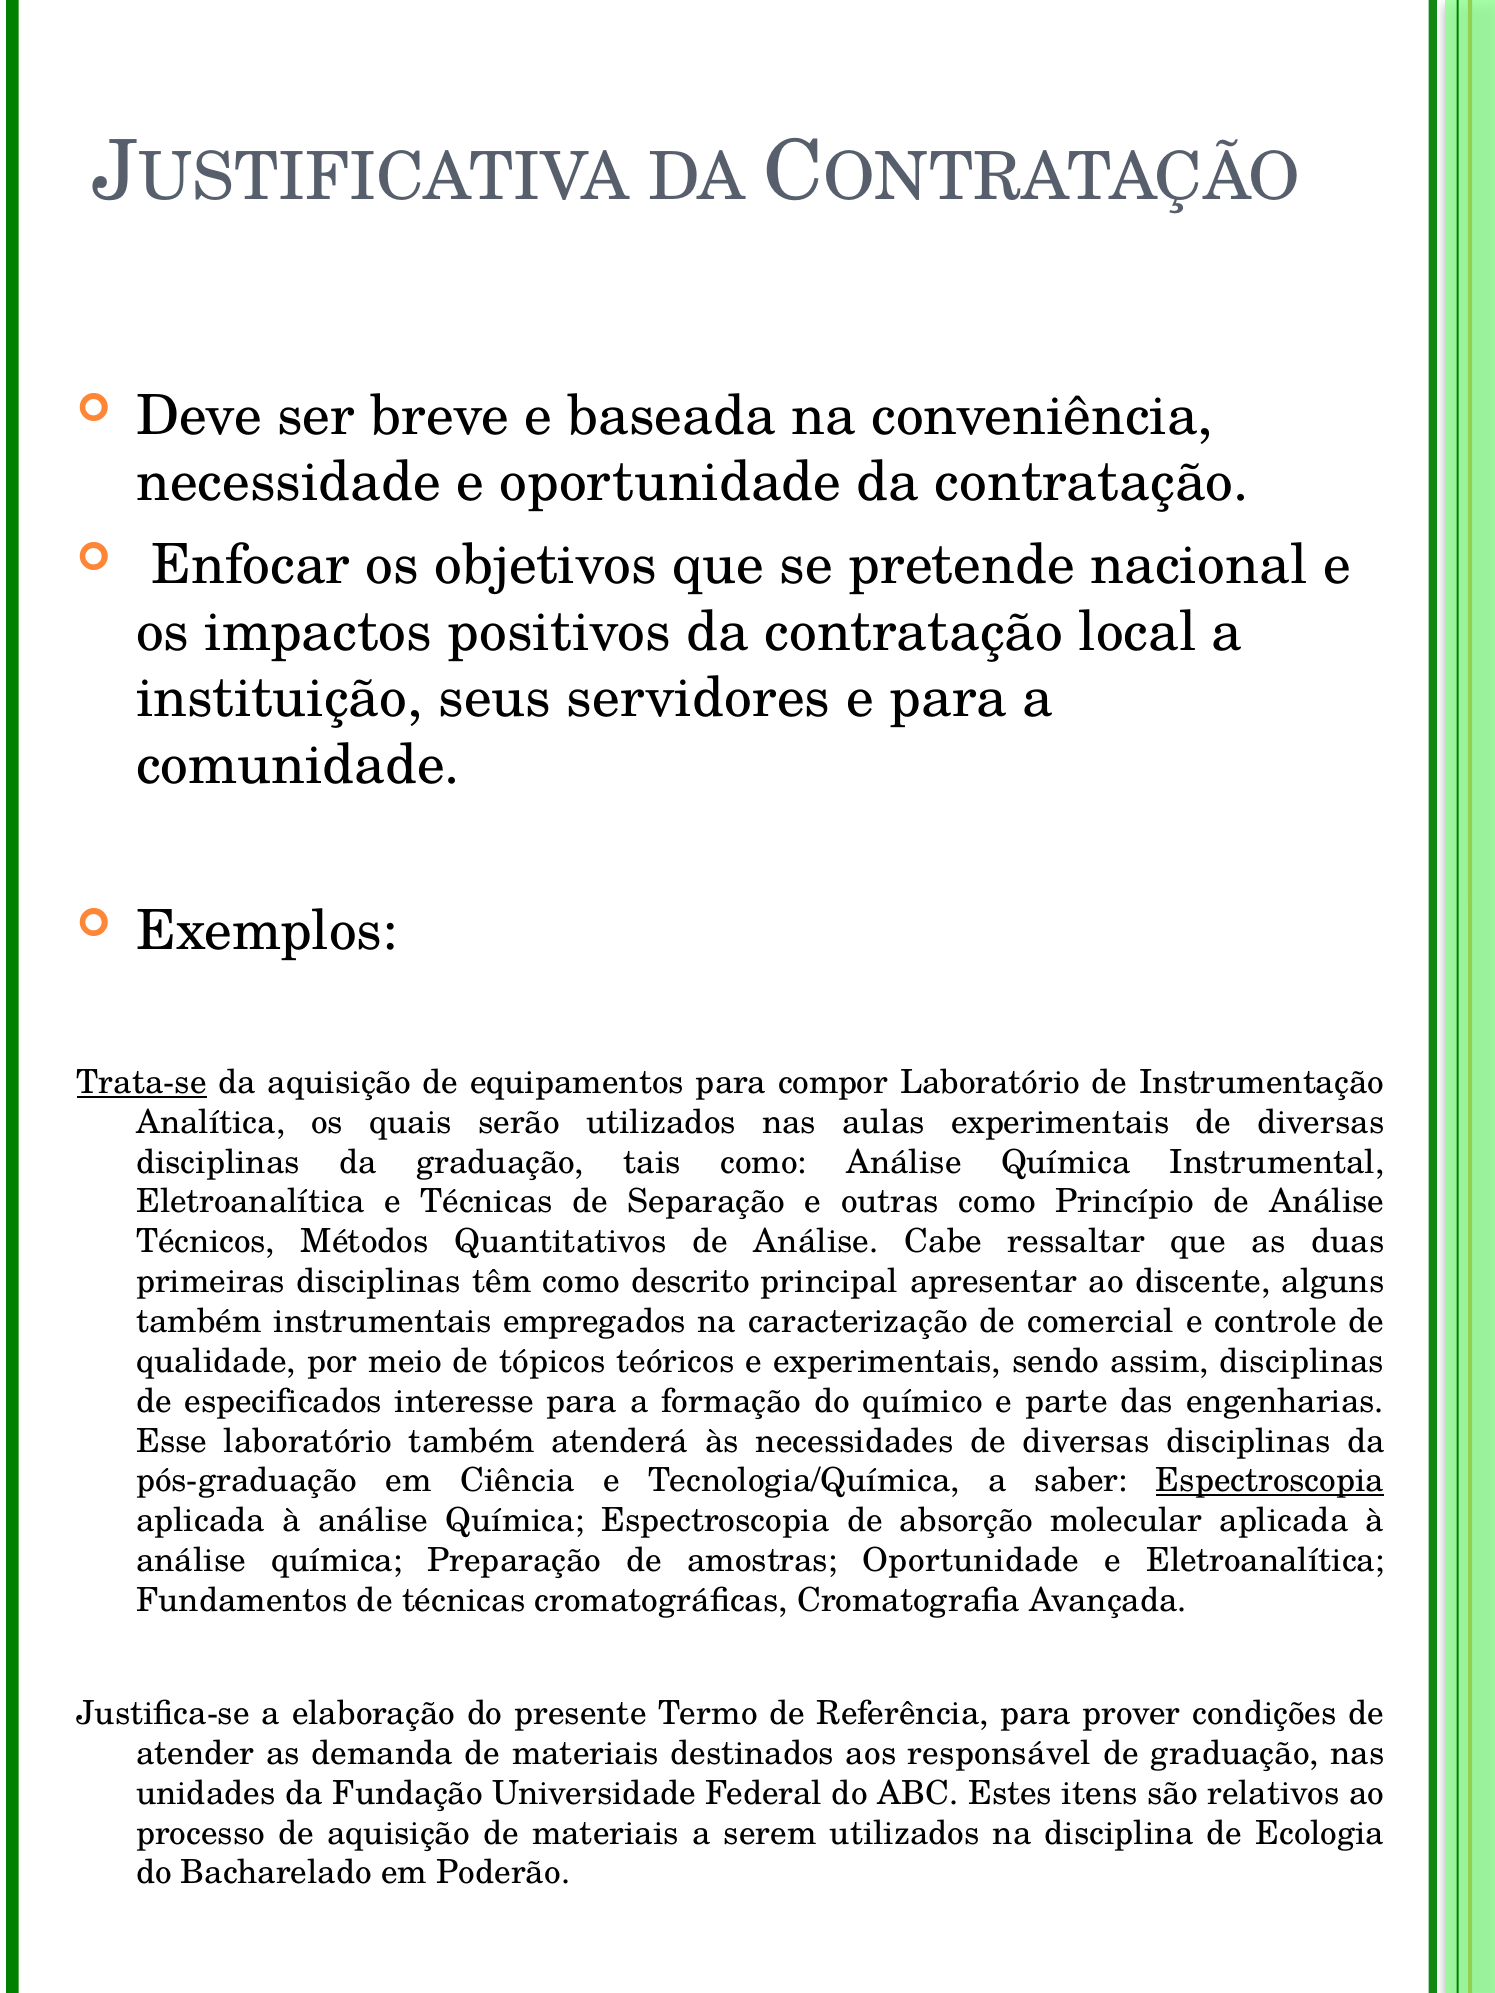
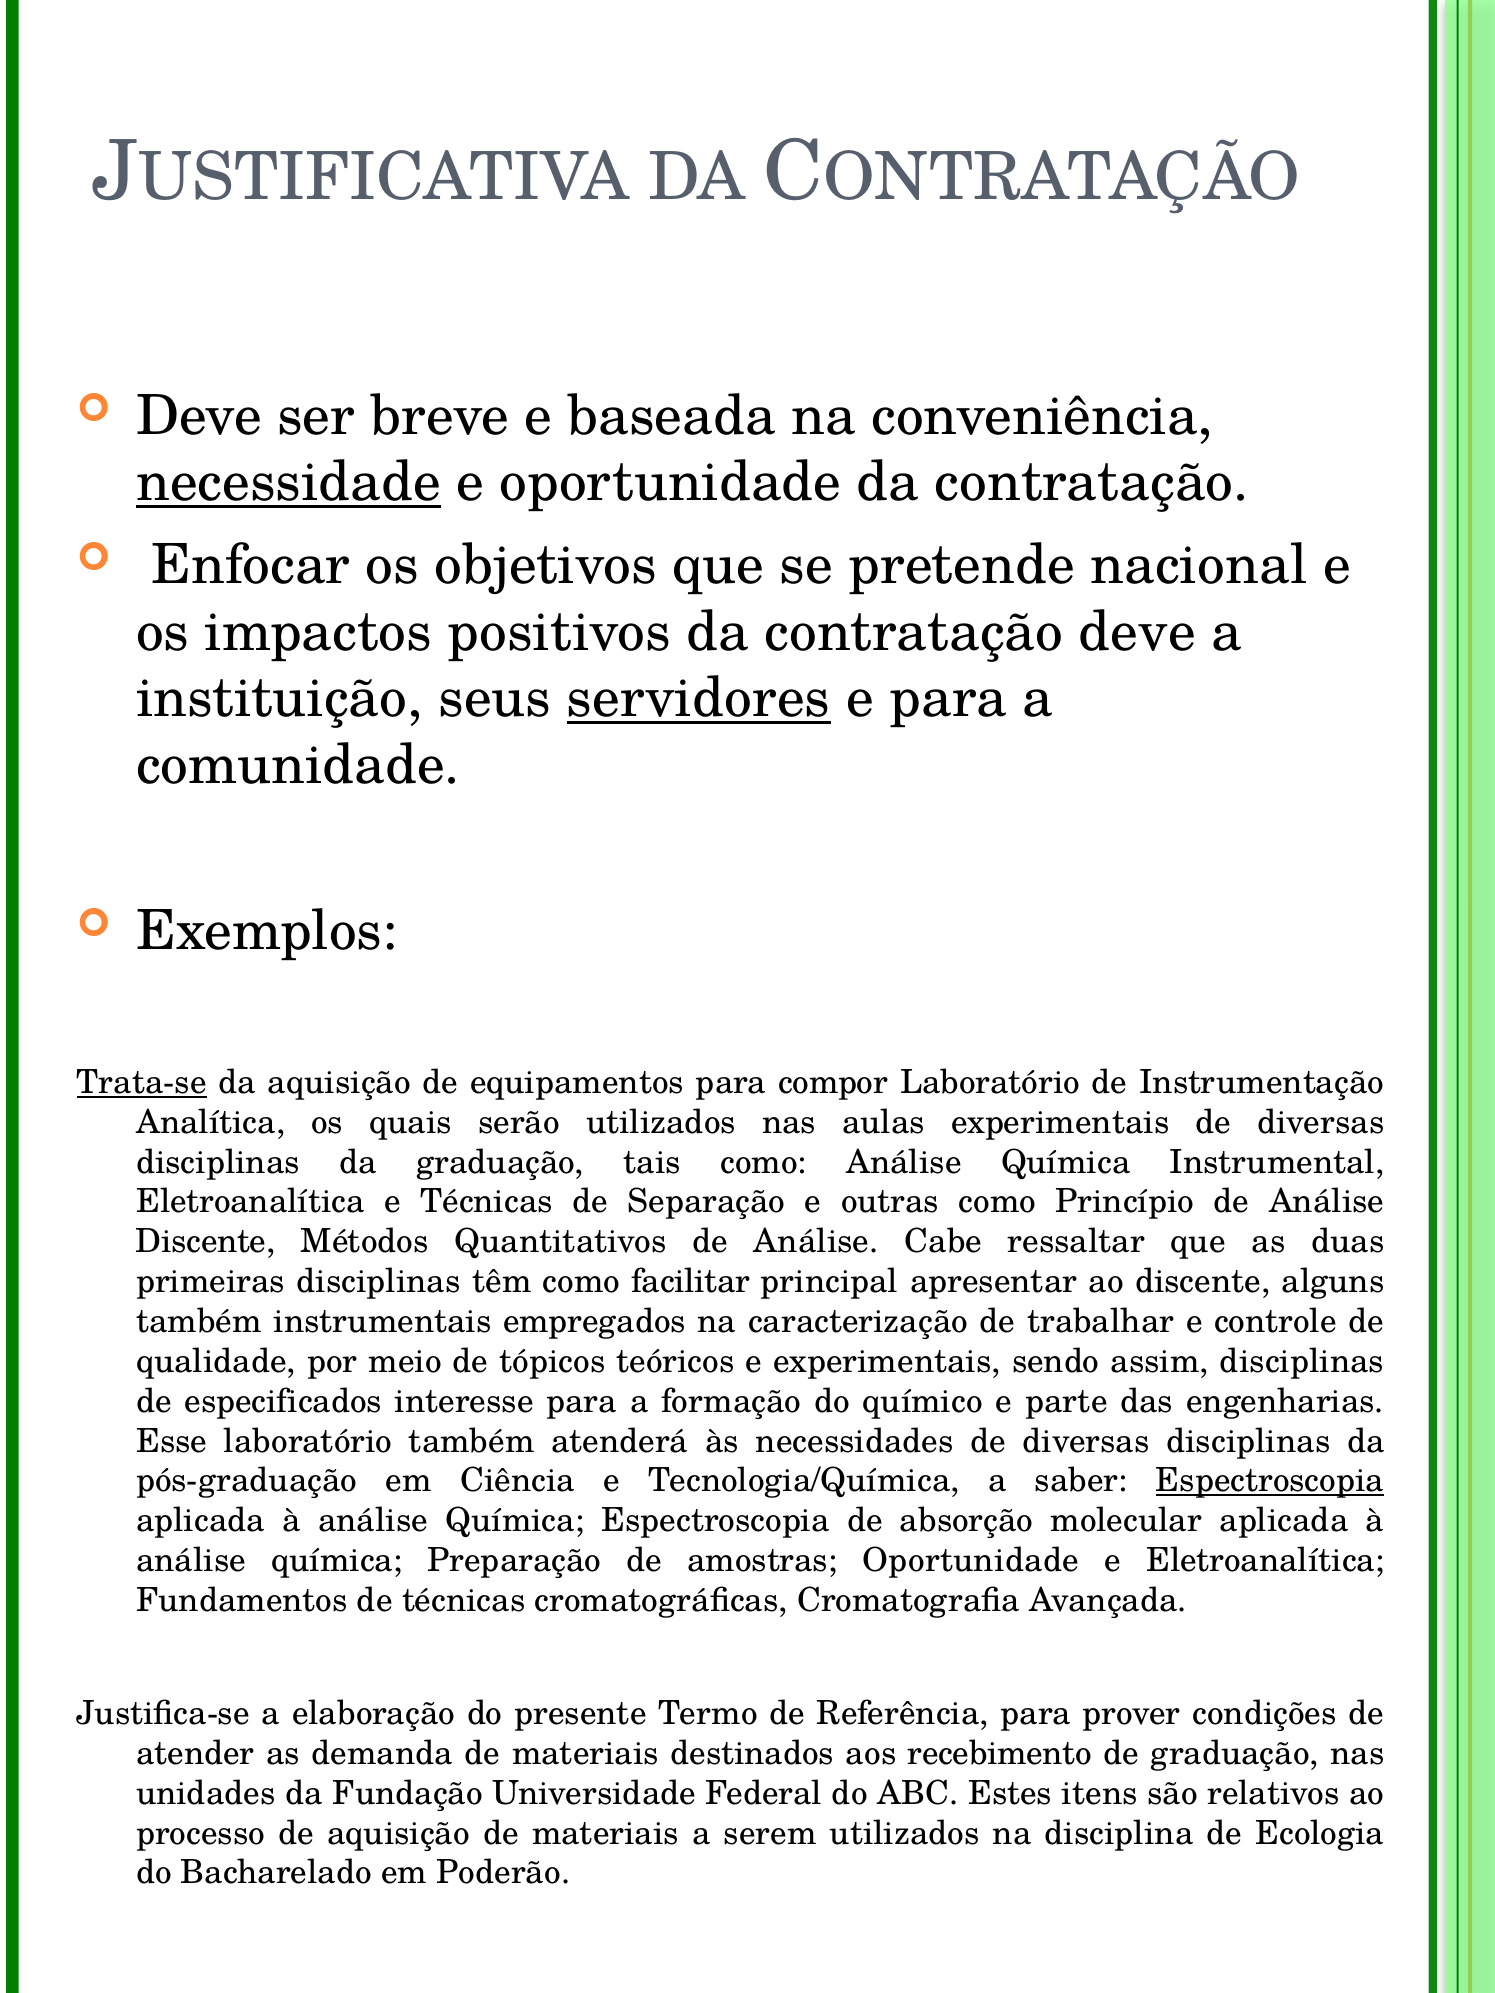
necessidade underline: none -> present
contratação local: local -> deve
servidores underline: none -> present
Técnicos at (206, 1242): Técnicos -> Discente
descrito: descrito -> facilitar
comercial: comercial -> trabalhar
responsável: responsável -> recebimento
